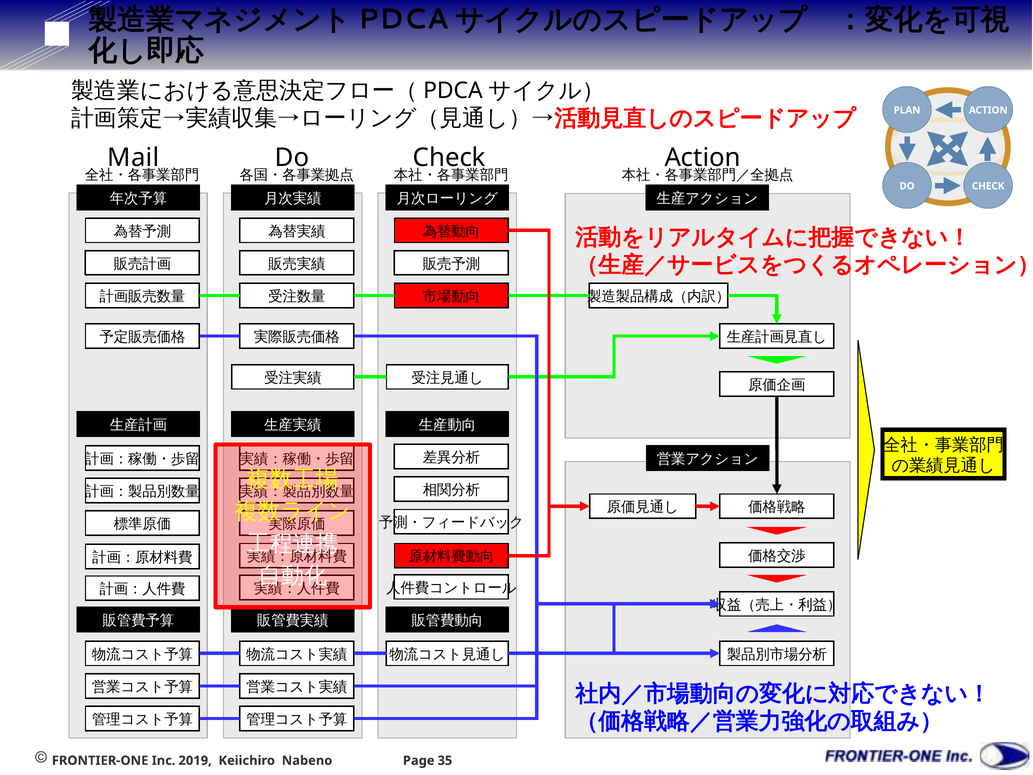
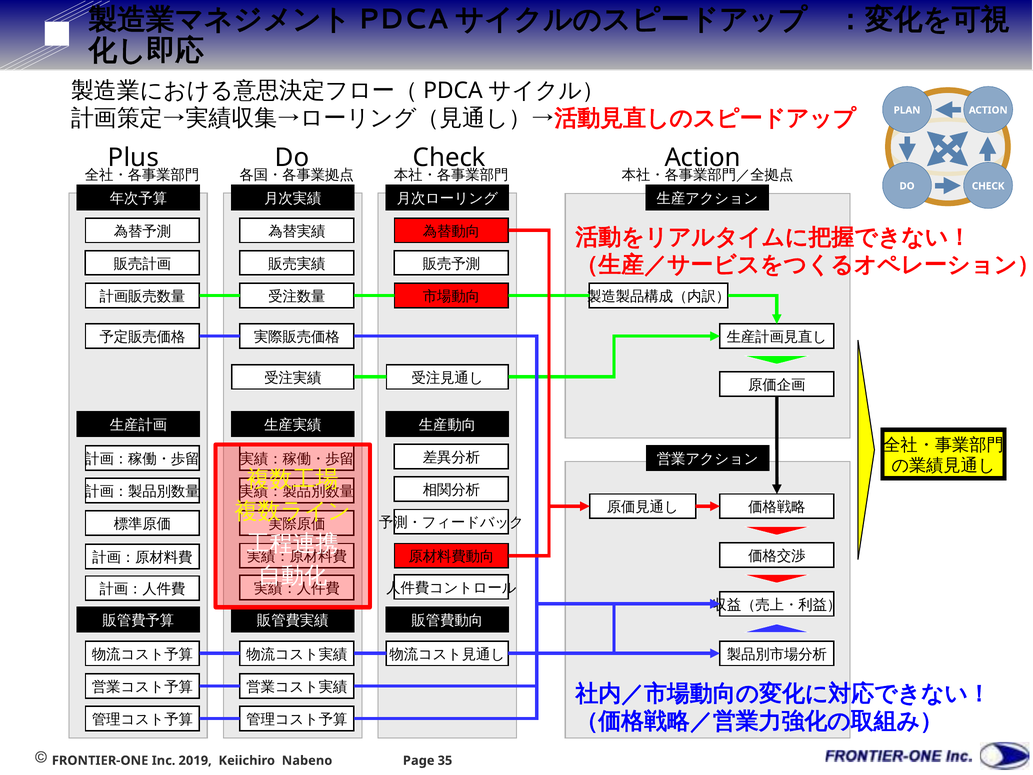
Mail: Mail -> Plus
